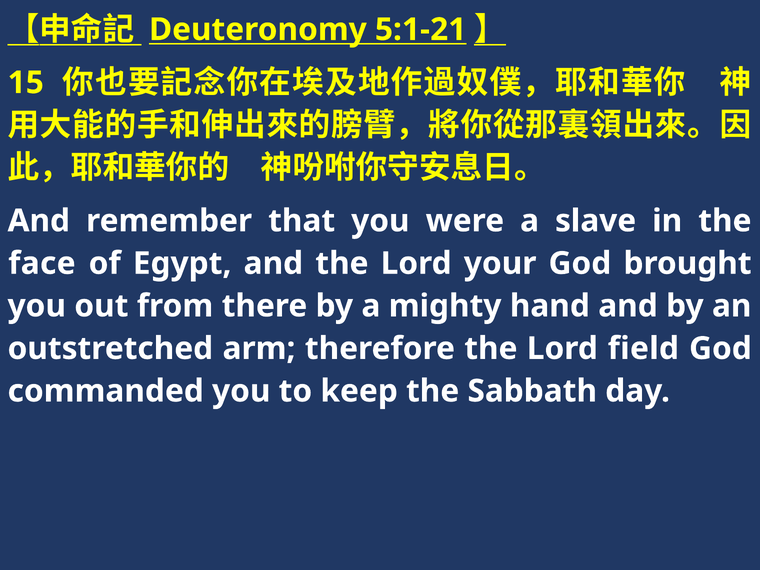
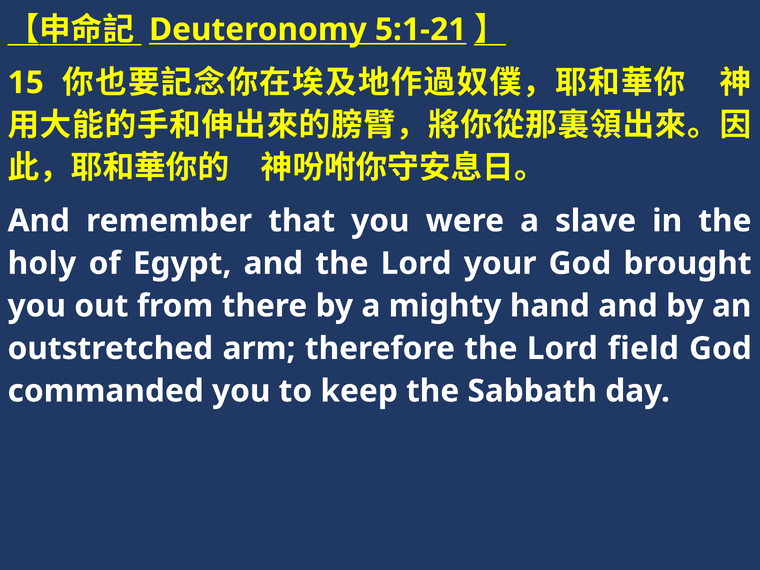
face: face -> holy
